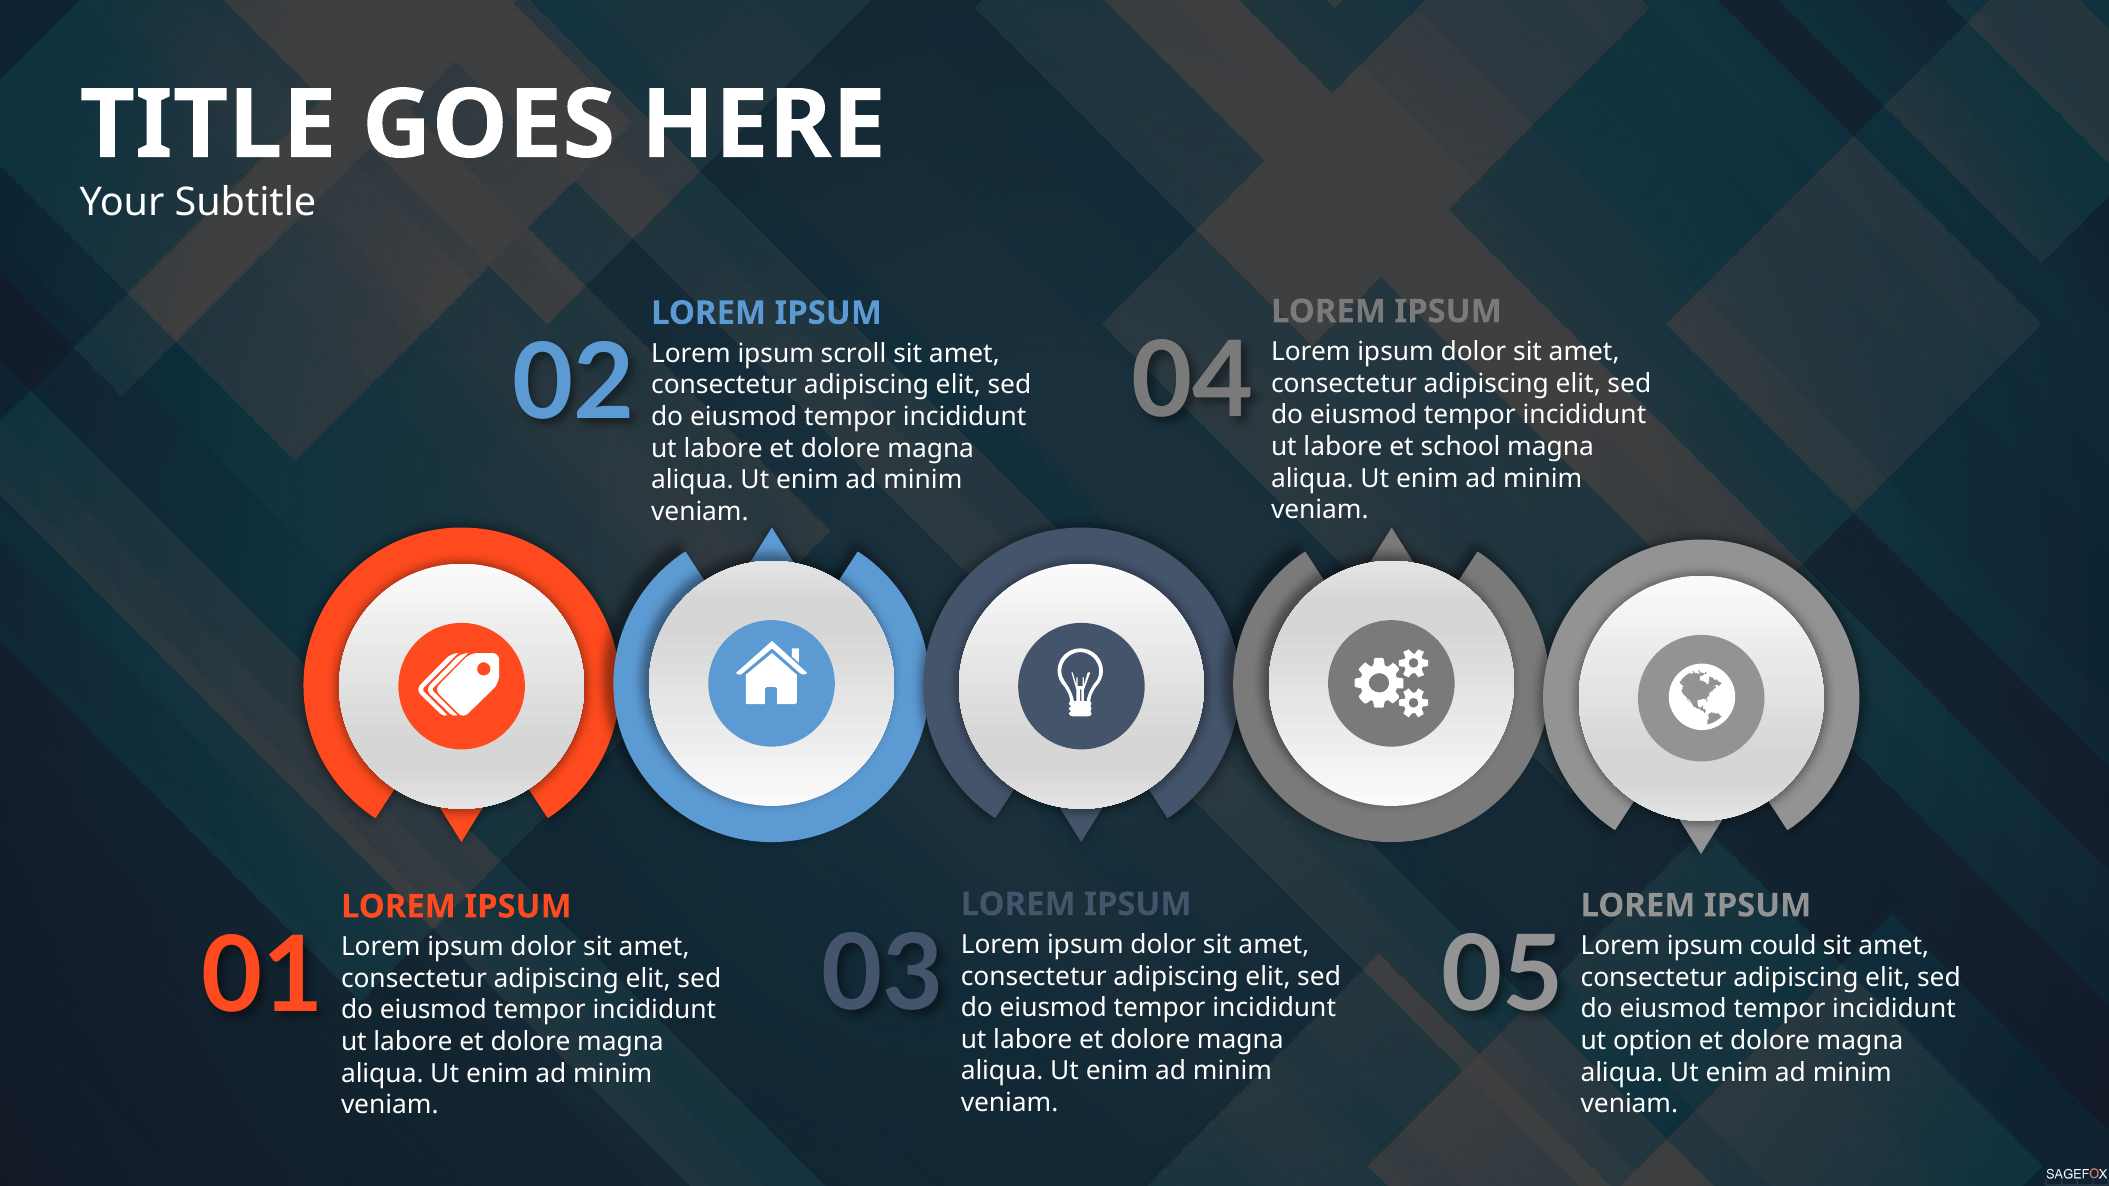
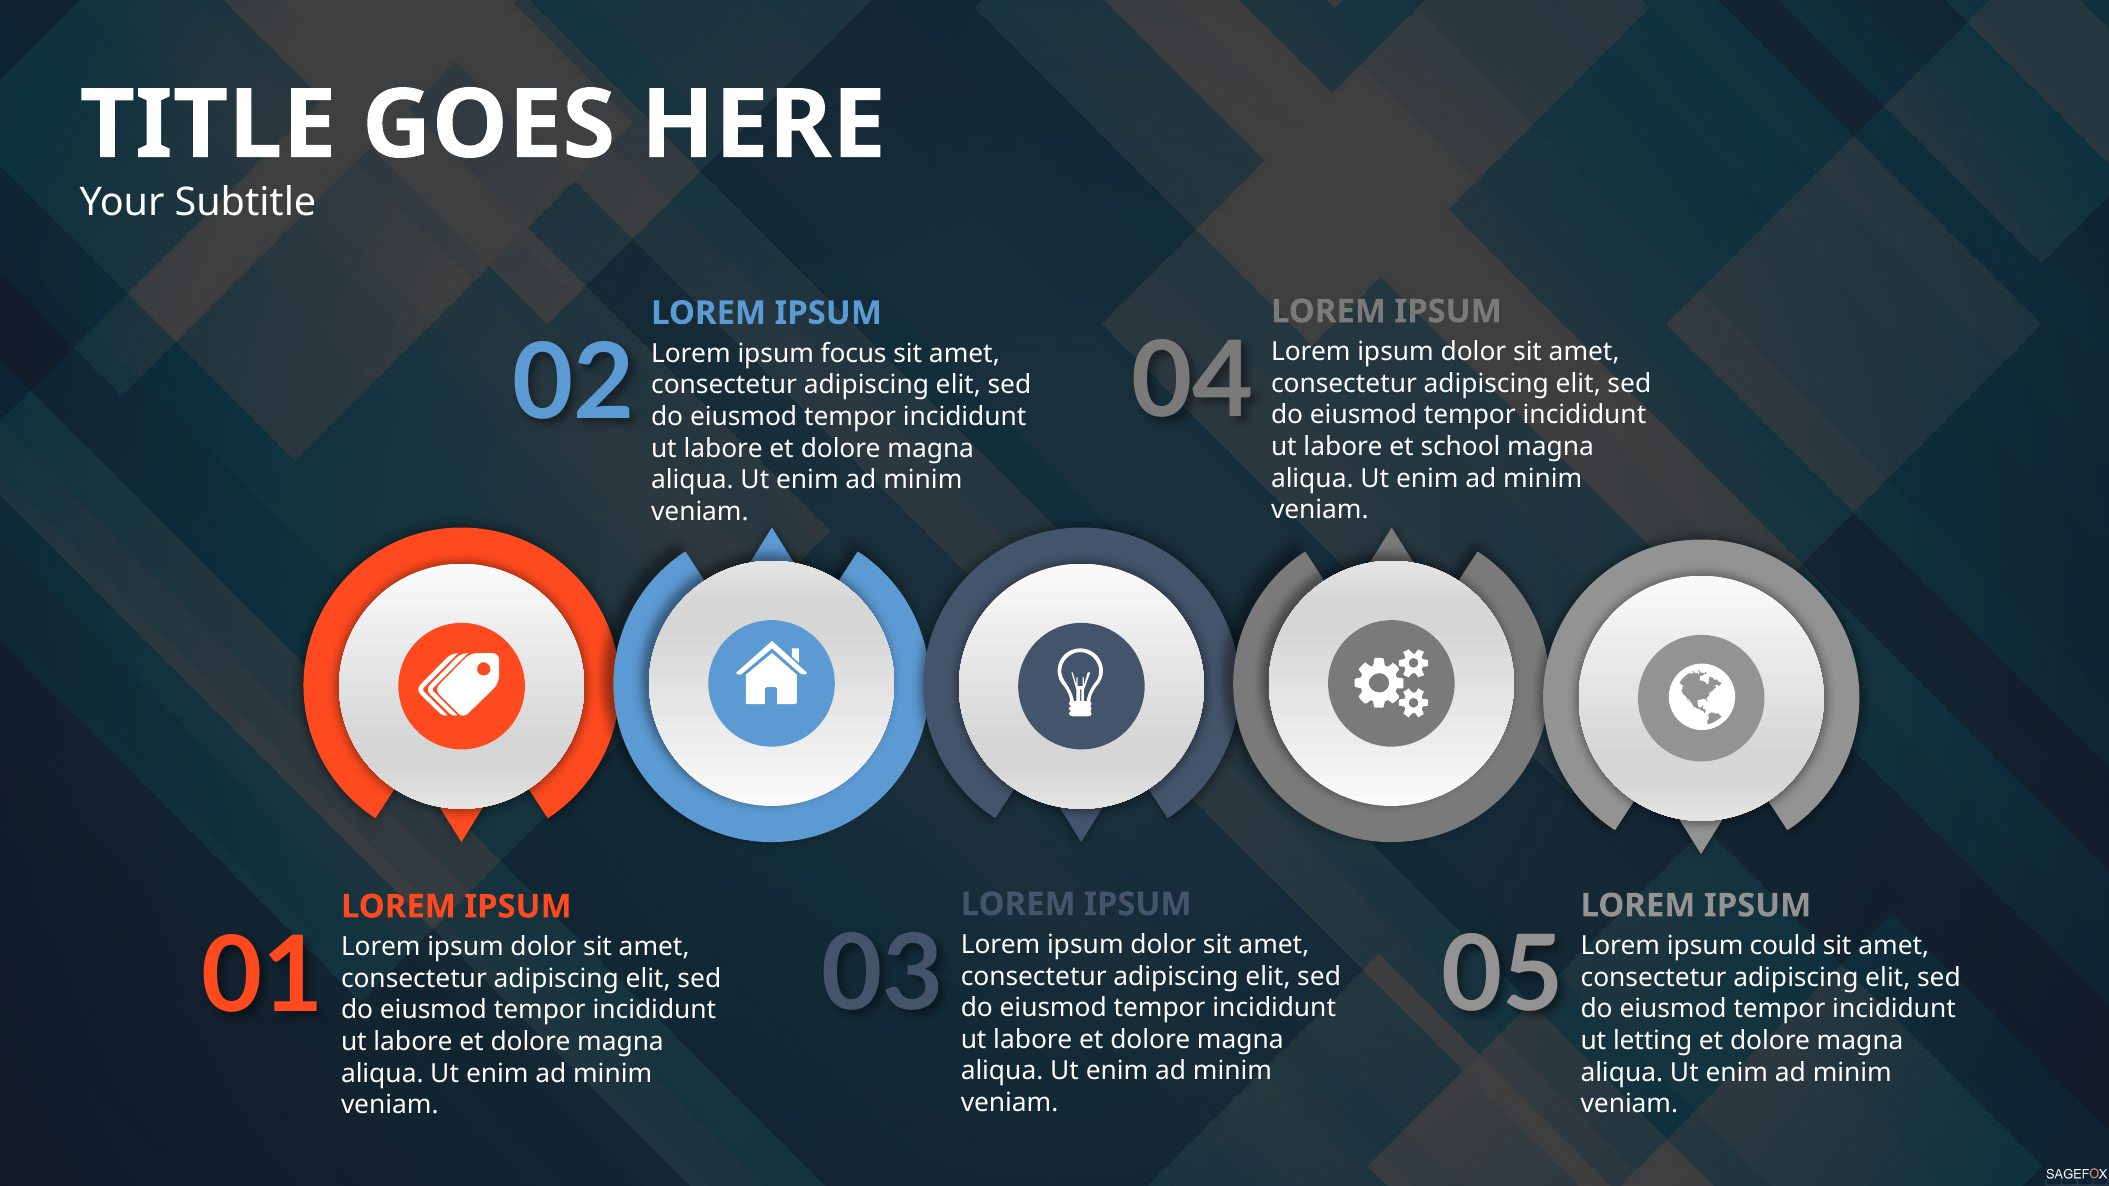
scroll: scroll -> focus
option: option -> letting
